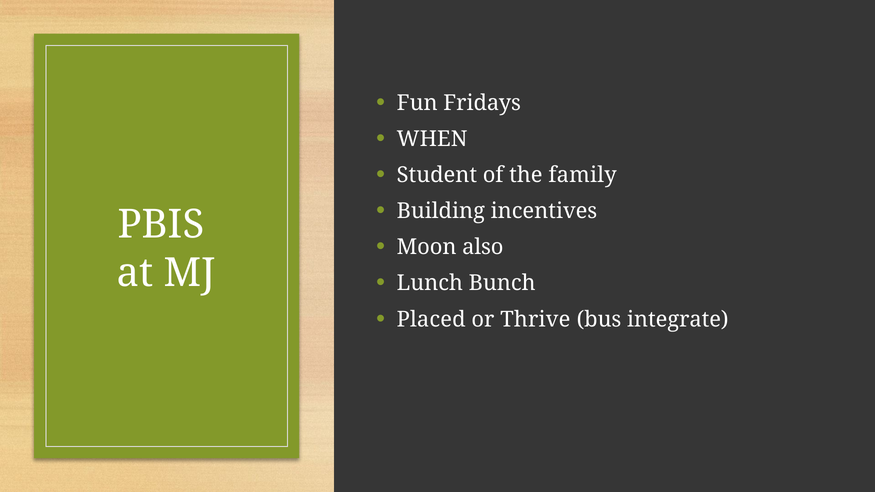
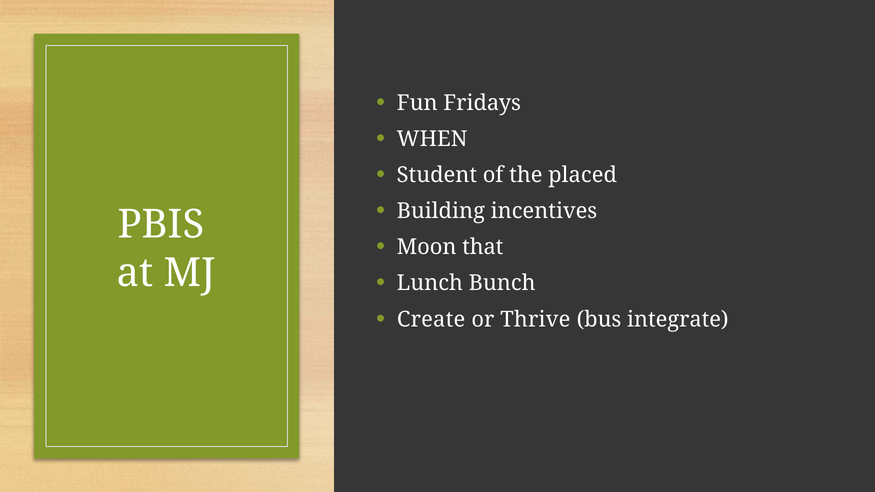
family: family -> placed
also: also -> that
Placed: Placed -> Create
